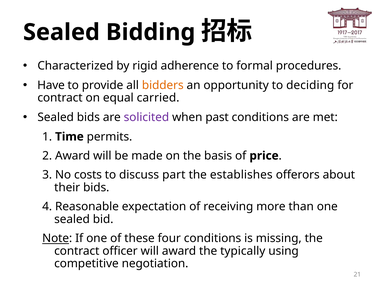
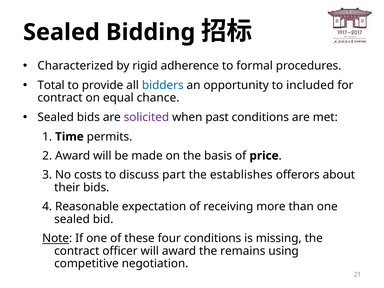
Have: Have -> Total
bidders colour: orange -> blue
deciding: deciding -> included
carried: carried -> chance
typically: typically -> remains
